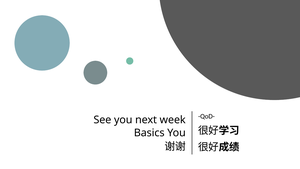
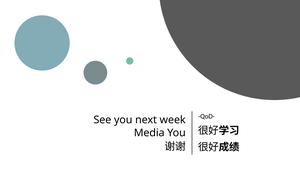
Basics: Basics -> Media
